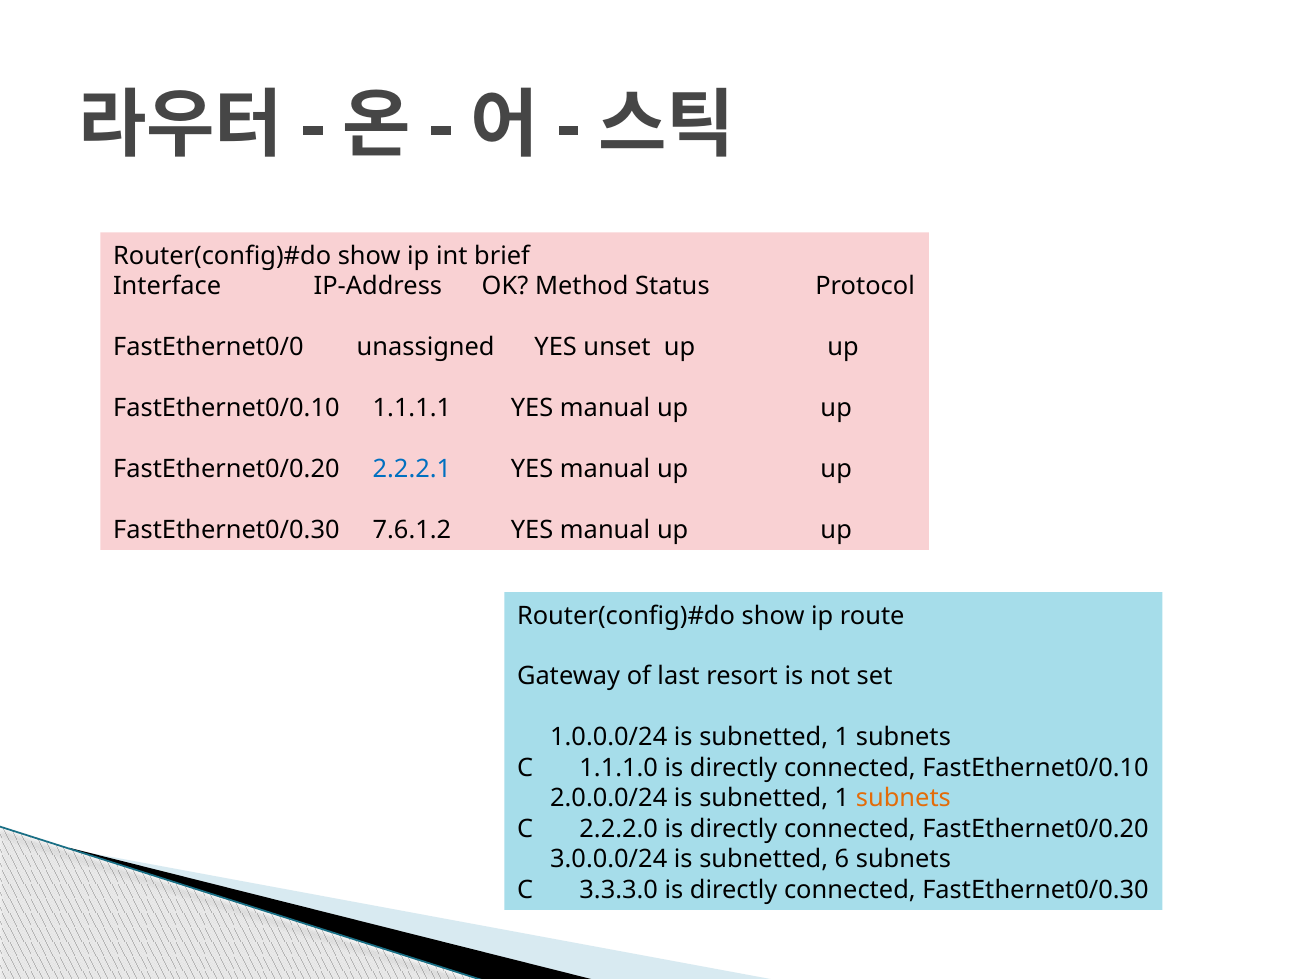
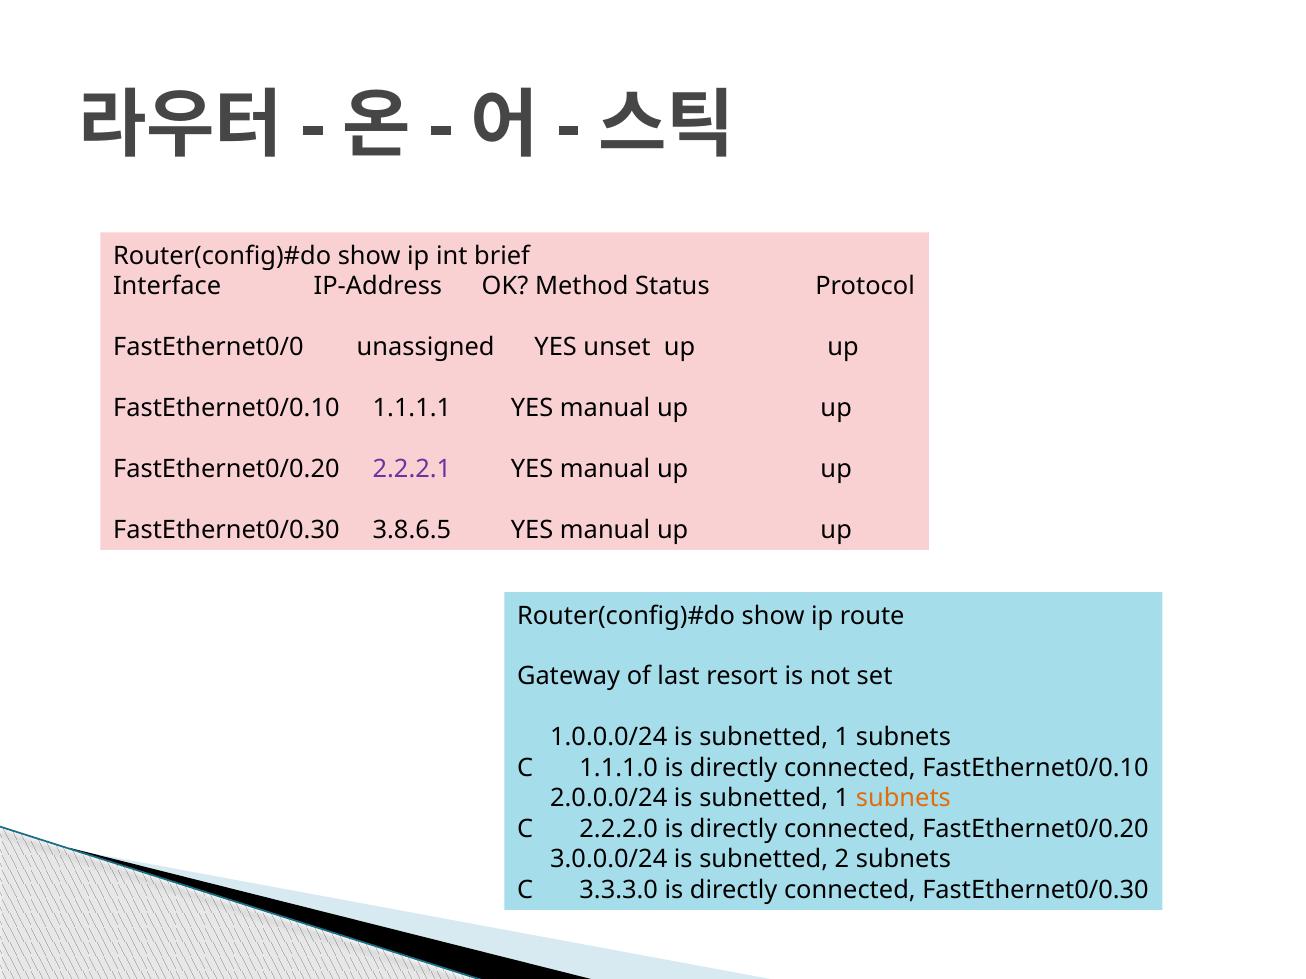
2.2.2.1 colour: blue -> purple
7.6.1.2: 7.6.1.2 -> 3.8.6.5
6: 6 -> 2
